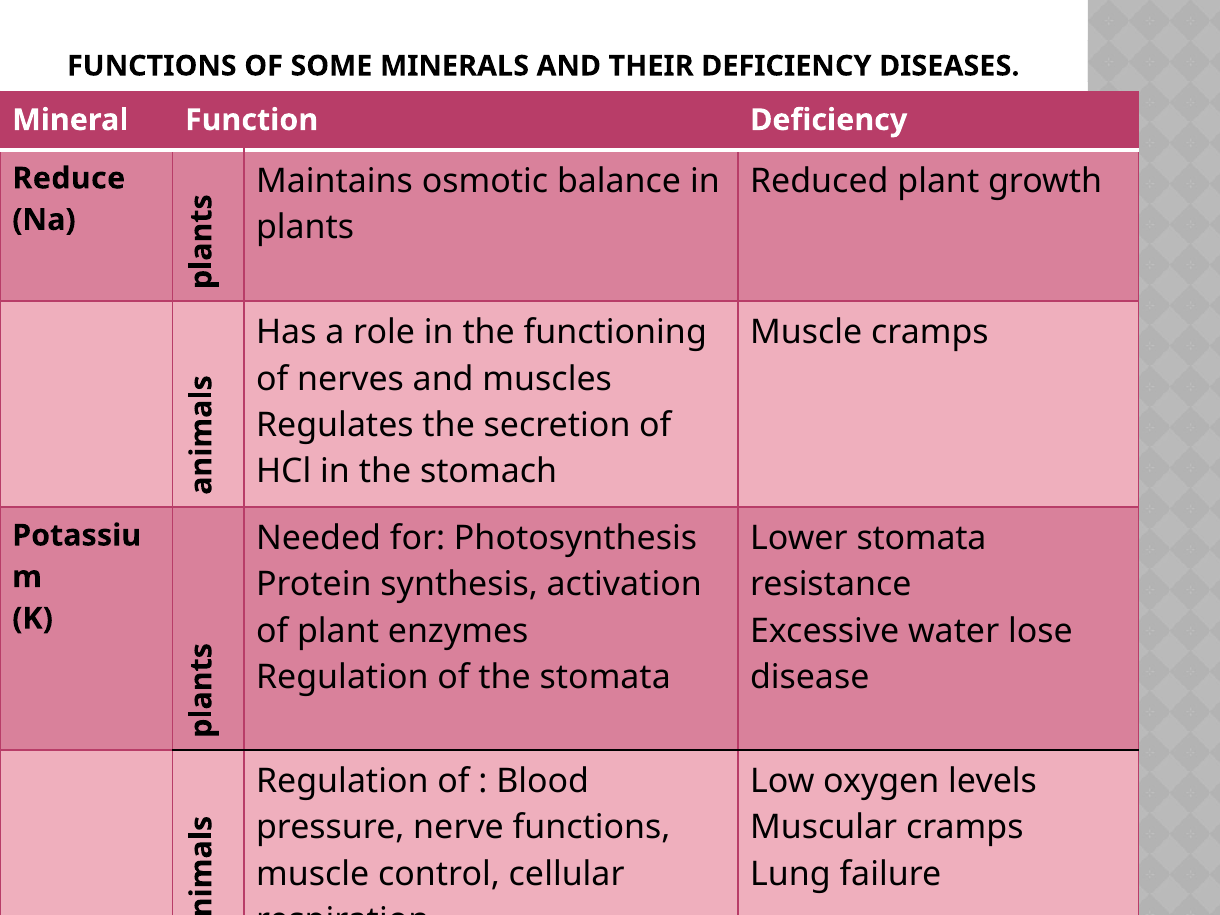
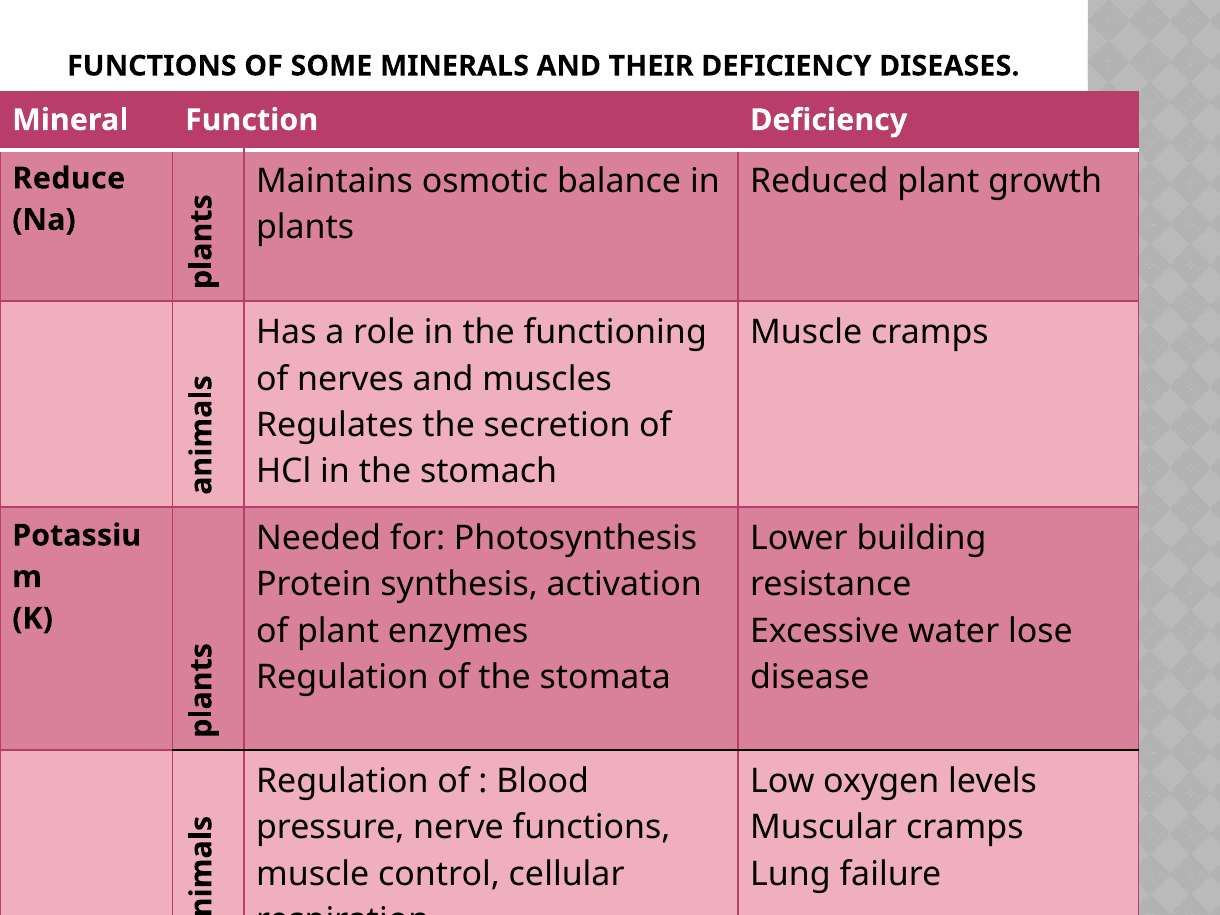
Lower stomata: stomata -> building
